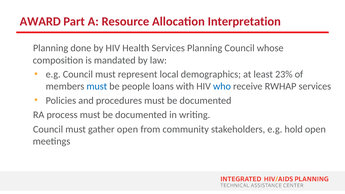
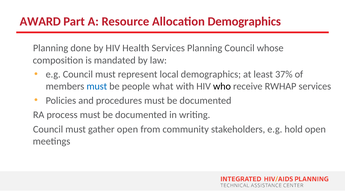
Allocation Interpretation: Interpretation -> Demographics
23%: 23% -> 37%
loans: loans -> what
who colour: blue -> black
